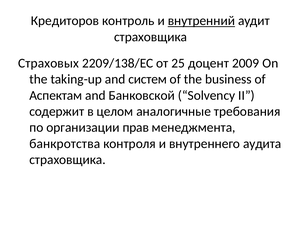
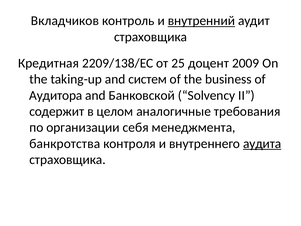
Кредиторов: Кредиторов -> Вкладчиков
Страховых: Страховых -> Кредитная
Аспектам: Аспектам -> Аудитора
прав: прав -> себя
аудита underline: none -> present
